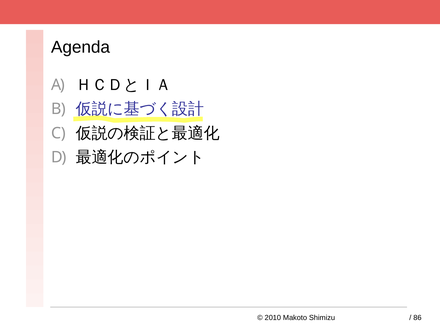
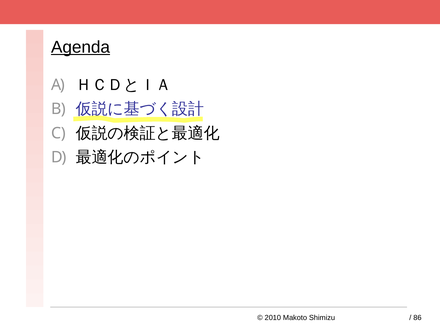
Agenda underline: none -> present
